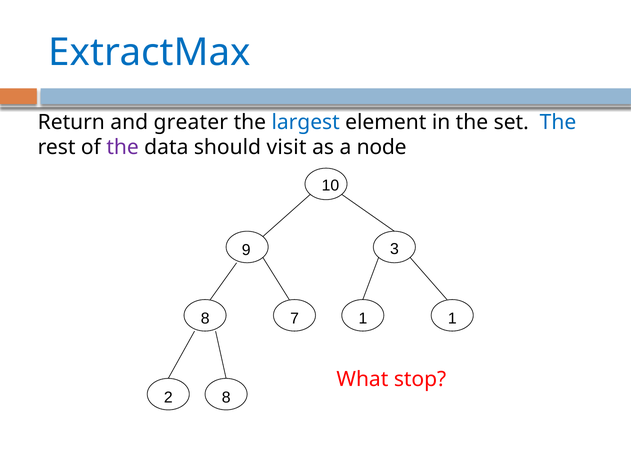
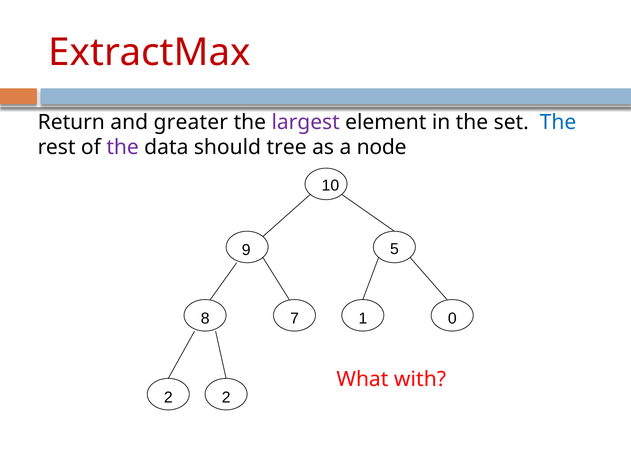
ExtractMax colour: blue -> red
largest colour: blue -> purple
visit: visit -> tree
3: 3 -> 5
1 1: 1 -> 0
stop: stop -> with
2 8: 8 -> 2
